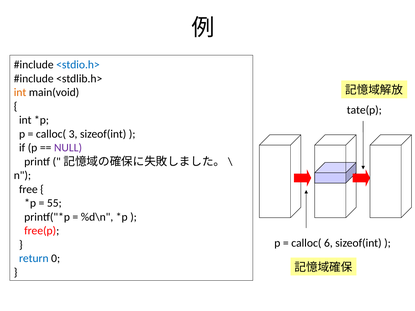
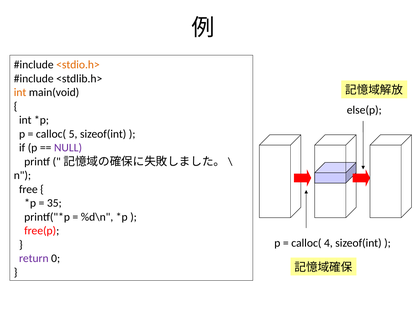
<stdio.h> colour: blue -> orange
tate(p: tate(p -> else(p
3: 3 -> 5
55: 55 -> 35
6: 6 -> 4
return colour: blue -> purple
